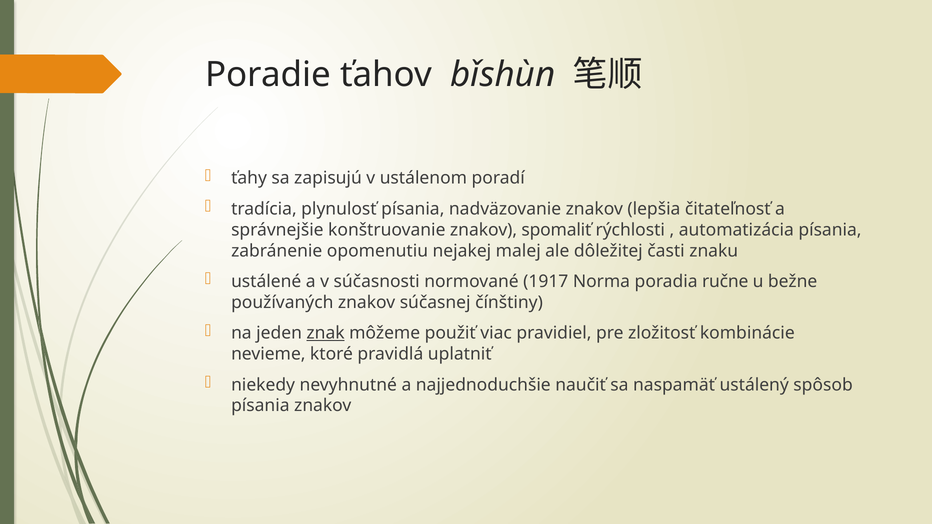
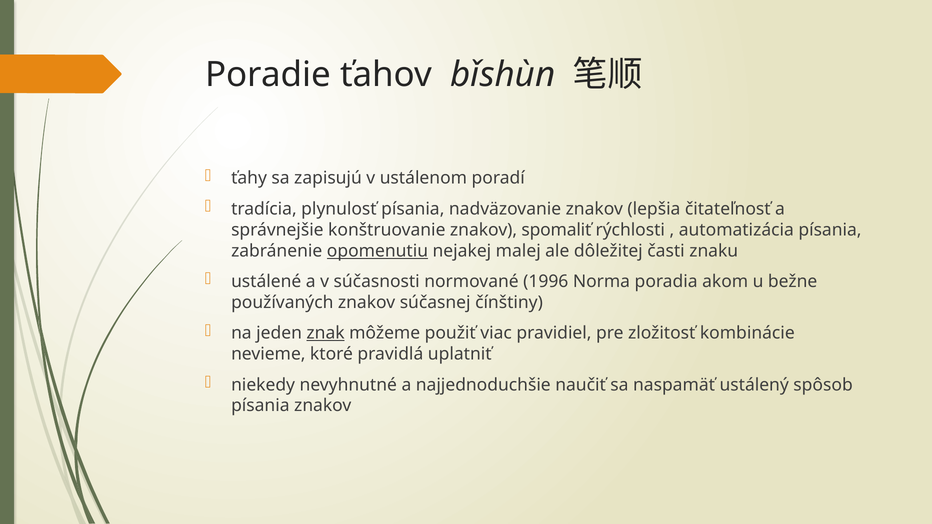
opomenutiu underline: none -> present
1917: 1917 -> 1996
ručne: ručne -> akom
